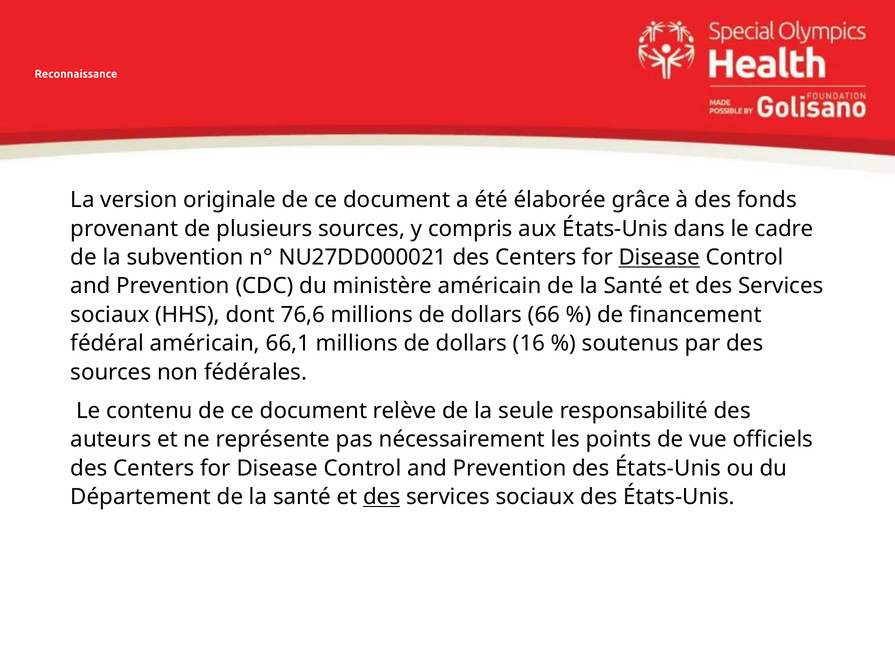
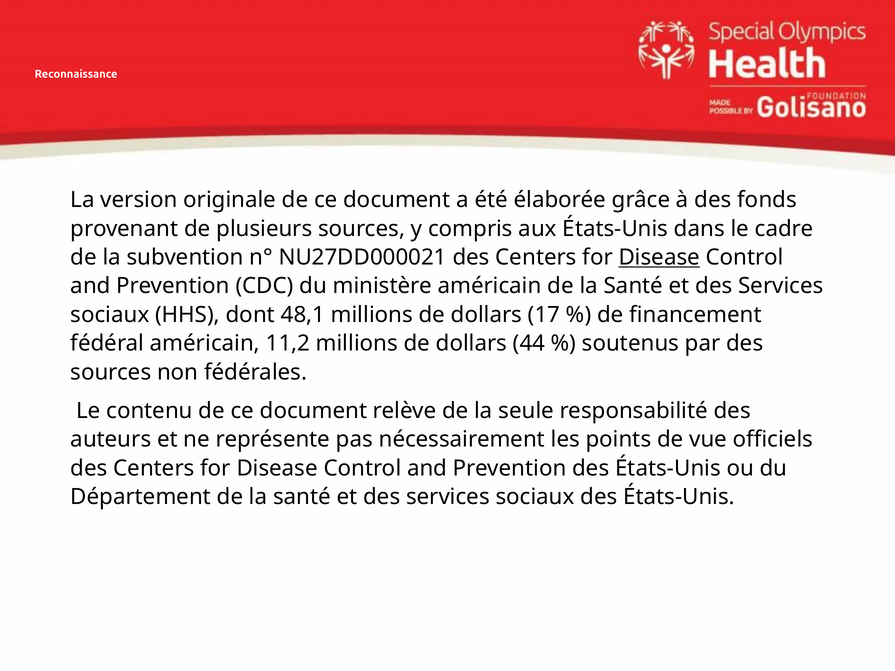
76,6: 76,6 -> 48,1
66: 66 -> 17
66,1: 66,1 -> 11,2
16: 16 -> 44
des at (382, 497) underline: present -> none
